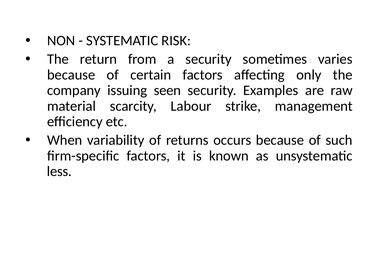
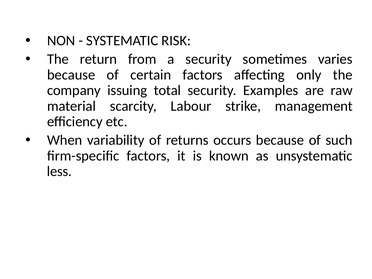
seen: seen -> total
